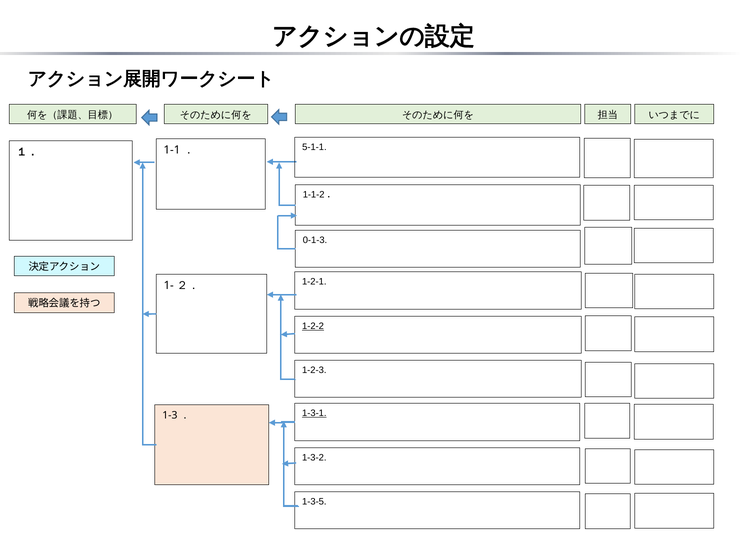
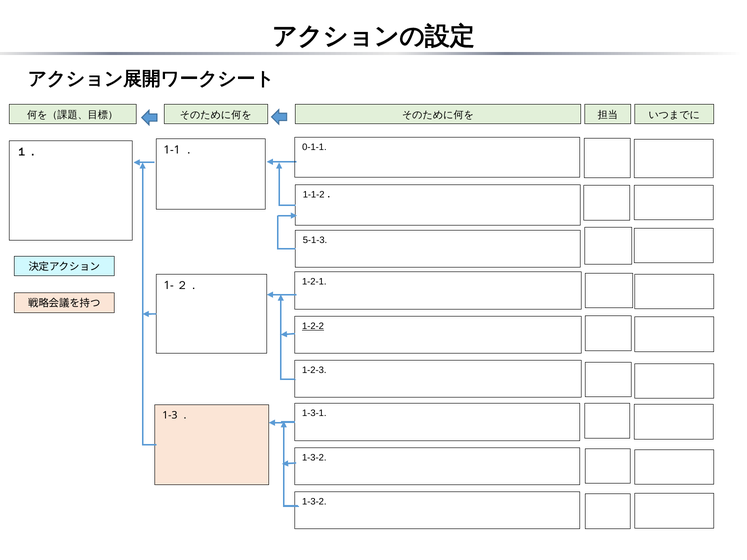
5-1-1: 5-1-1 -> 0-1-1
0-1-3: 0-1-3 -> 5-1-3
1-3-1 underline: present -> none
1-3-5 at (314, 502): 1-3-5 -> 1-3-2
